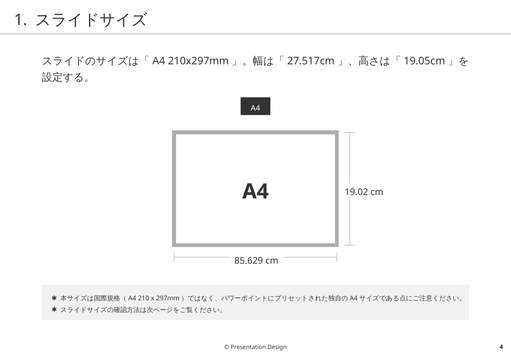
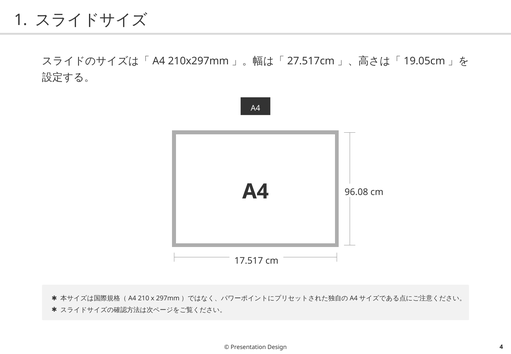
19.02: 19.02 -> 96.08
85.629: 85.629 -> 17.517
